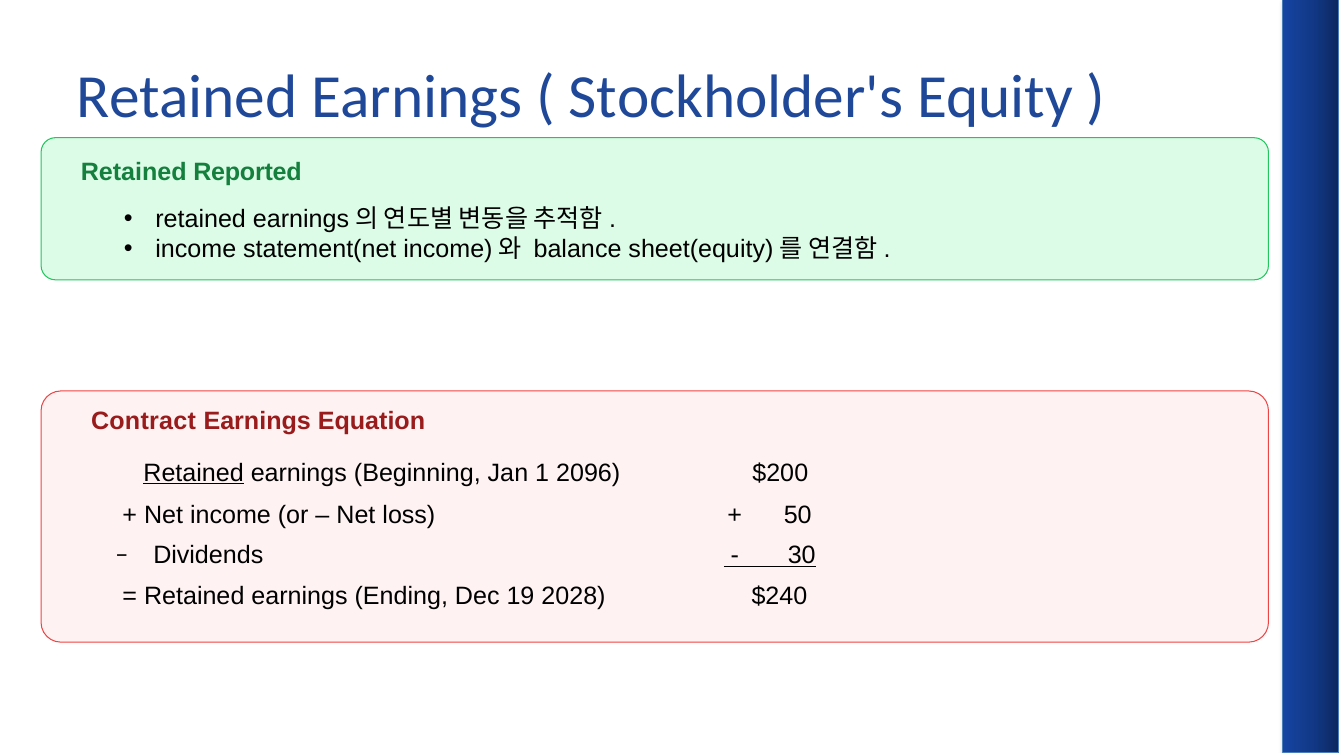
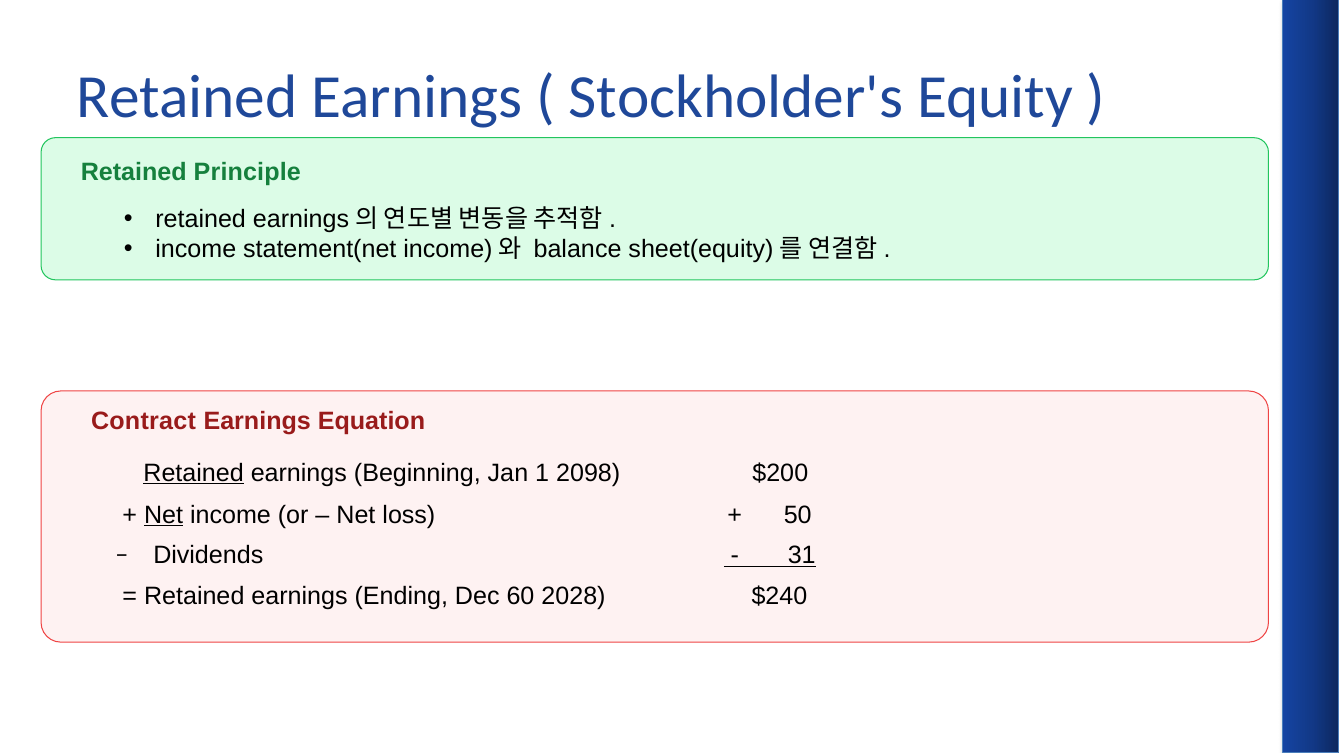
Reported: Reported -> Principle
2096: 2096 -> 2098
Net at (164, 515) underline: none -> present
30: 30 -> 31
19: 19 -> 60
